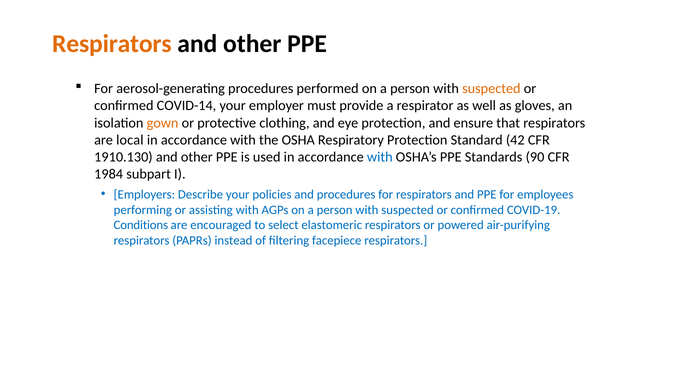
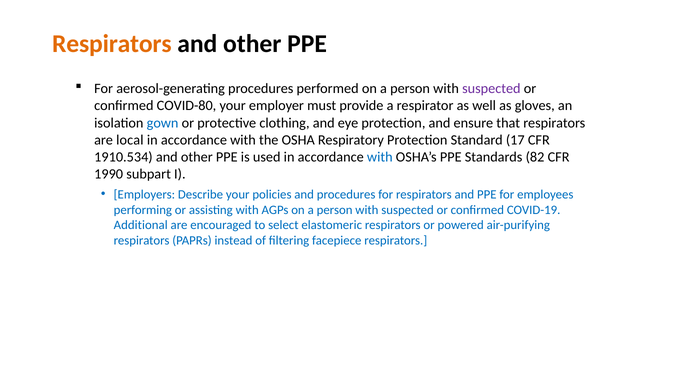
suspected at (491, 89) colour: orange -> purple
COVID-14: COVID-14 -> COVID-80
gown colour: orange -> blue
42: 42 -> 17
1910.130: 1910.130 -> 1910.534
90: 90 -> 82
1984: 1984 -> 1990
Conditions: Conditions -> Additional
